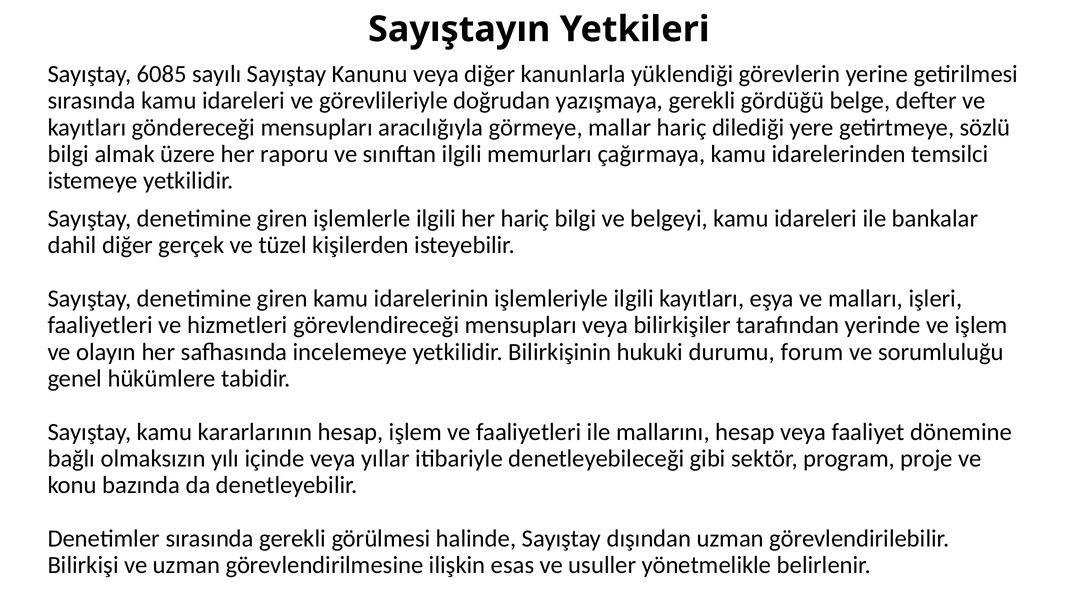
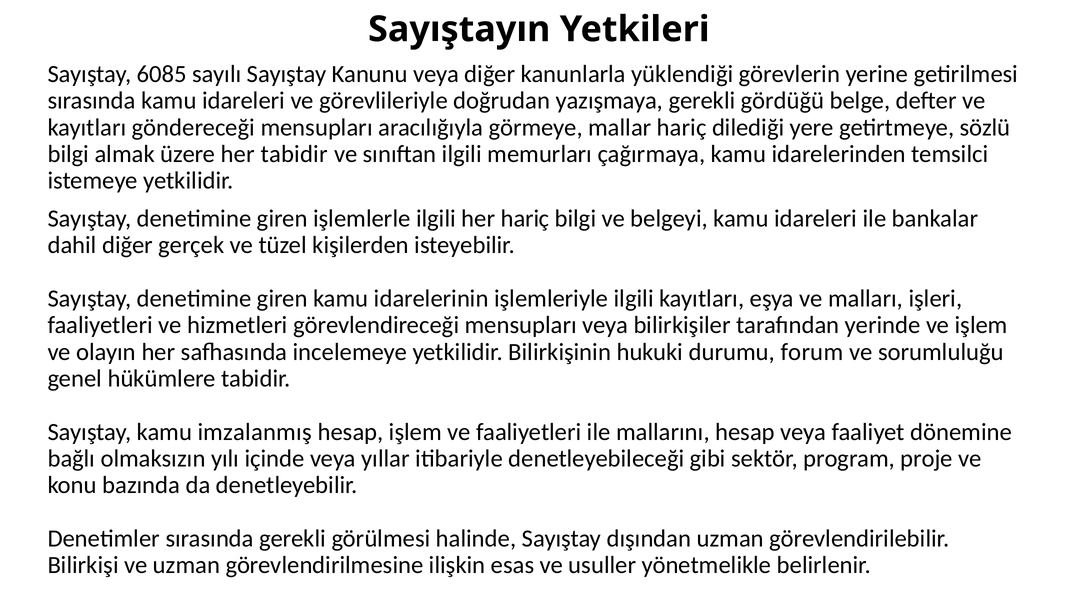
her raporu: raporu -> tabidir
kararlarının: kararlarının -> imzalanmış
